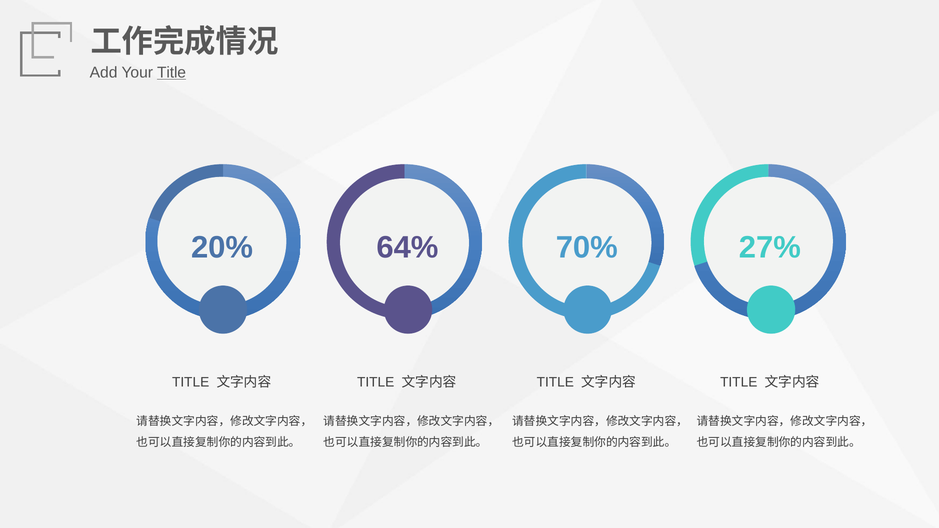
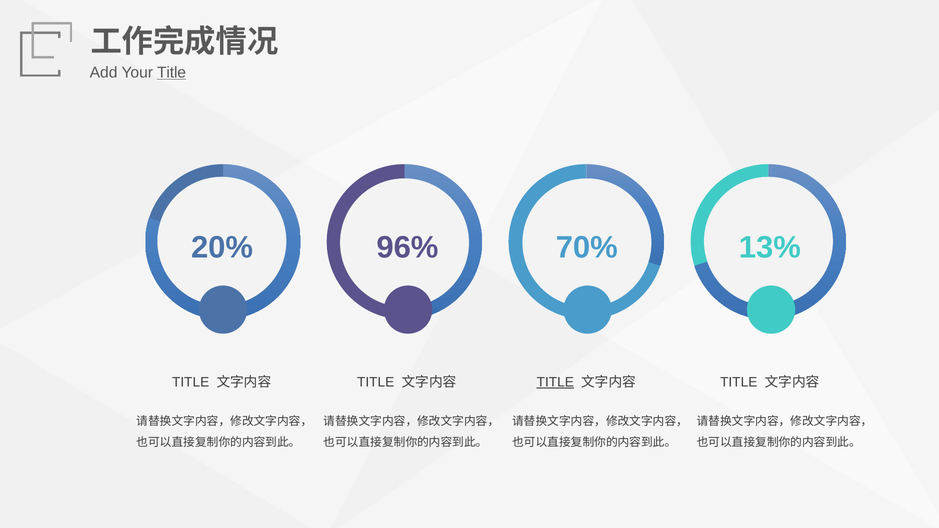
64%: 64% -> 96%
27%: 27% -> 13%
TITLE at (555, 382) underline: none -> present
